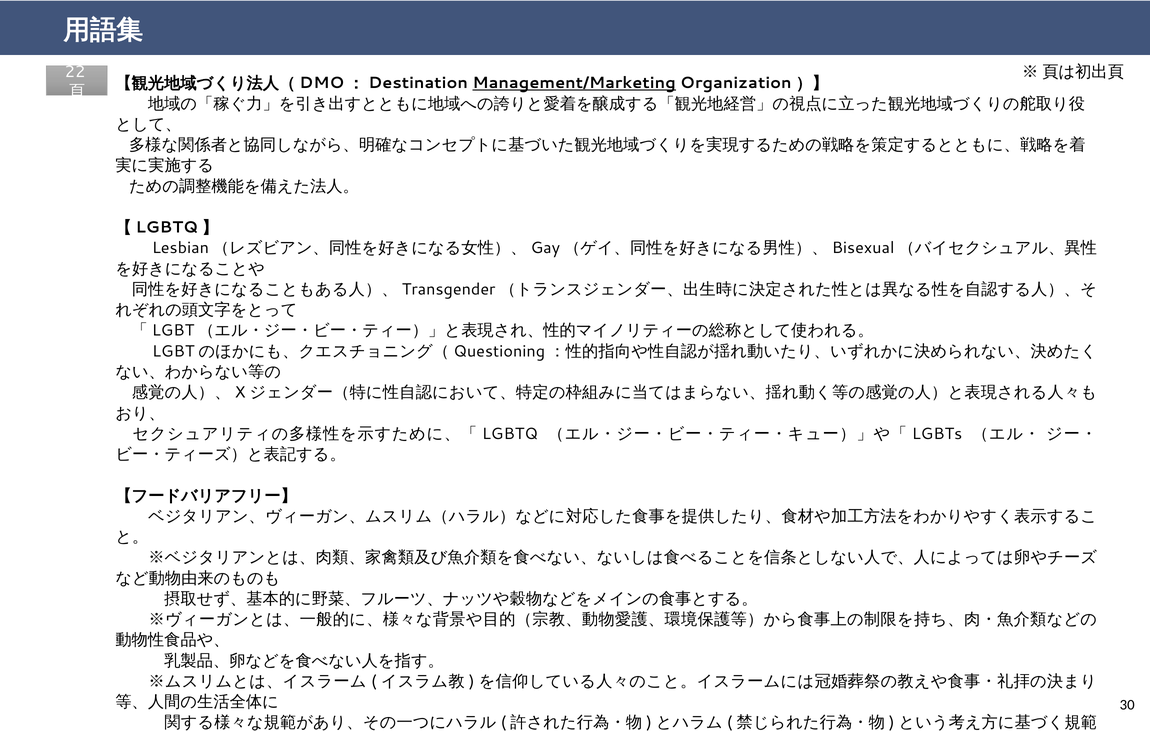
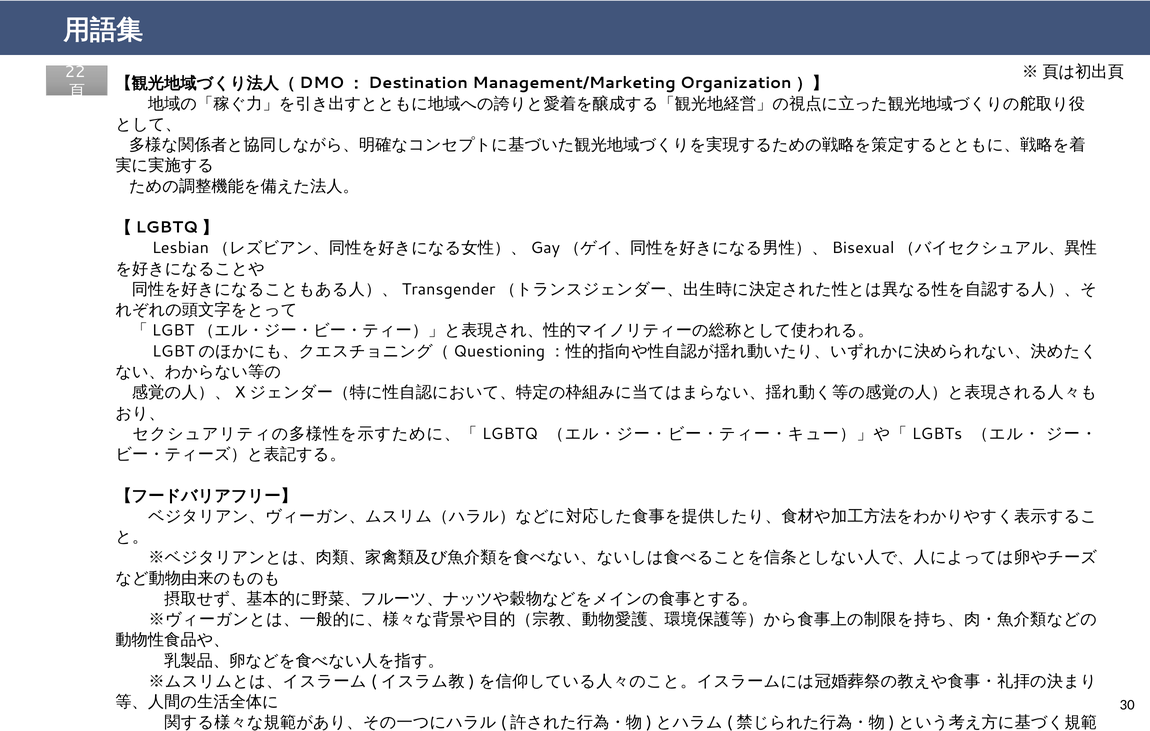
Management/Marketing underline: present -> none
